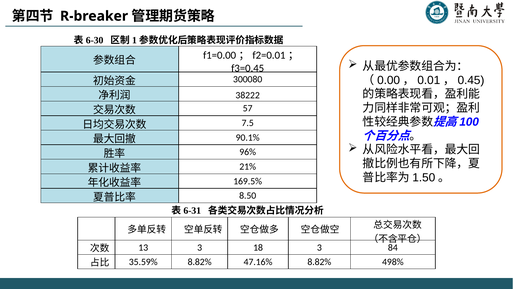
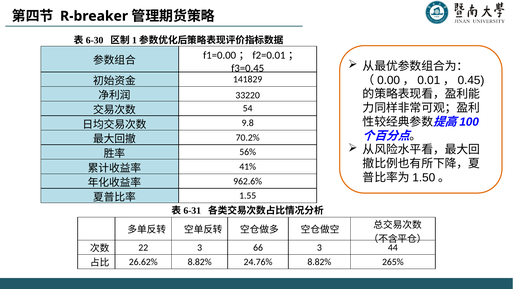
300080: 300080 -> 141829
38222: 38222 -> 33220
57: 57 -> 54
7.5: 7.5 -> 9.8
90.1%: 90.1% -> 70.2%
96%: 96% -> 56%
21%: 21% -> 41%
169.5%: 169.5% -> 962.6%
8.50: 8.50 -> 1.55
13: 13 -> 22
18: 18 -> 66
84: 84 -> 44
35.59%: 35.59% -> 26.62%
47.16%: 47.16% -> 24.76%
498%: 498% -> 265%
